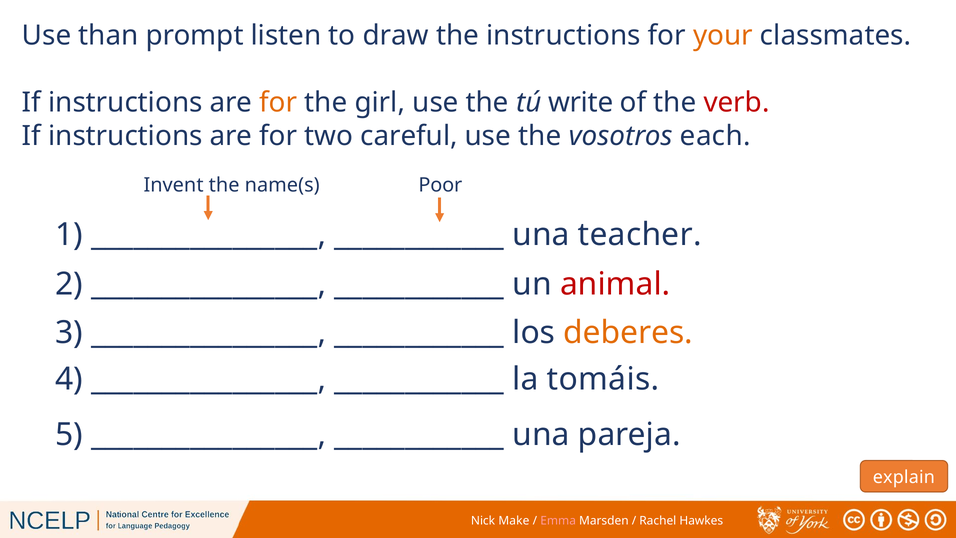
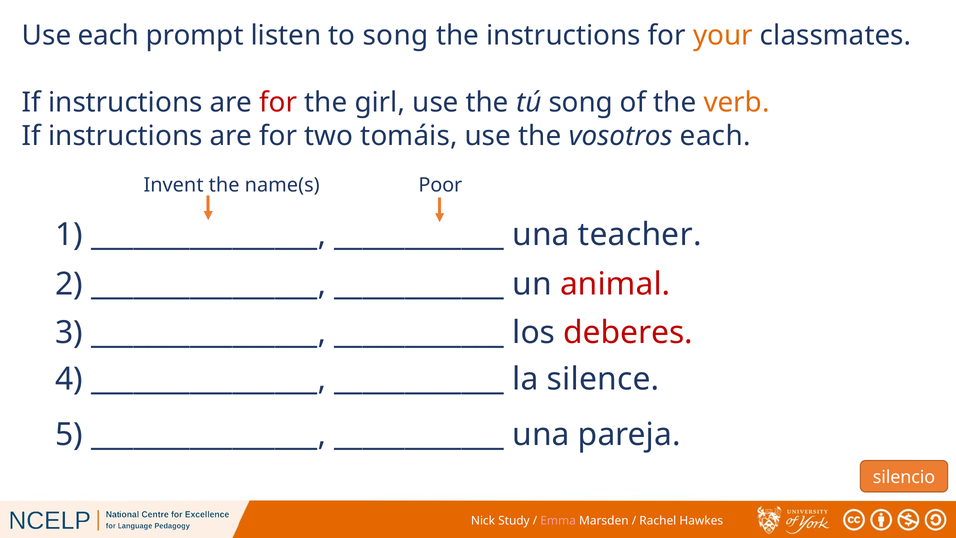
Use than: than -> each
to draw: draw -> song
for at (278, 102) colour: orange -> red
tú write: write -> song
verb colour: red -> orange
careful: careful -> tomáis
deberes colour: orange -> red
tomáis: tomáis -> silence
explain: explain -> silencio
Make: Make -> Study
